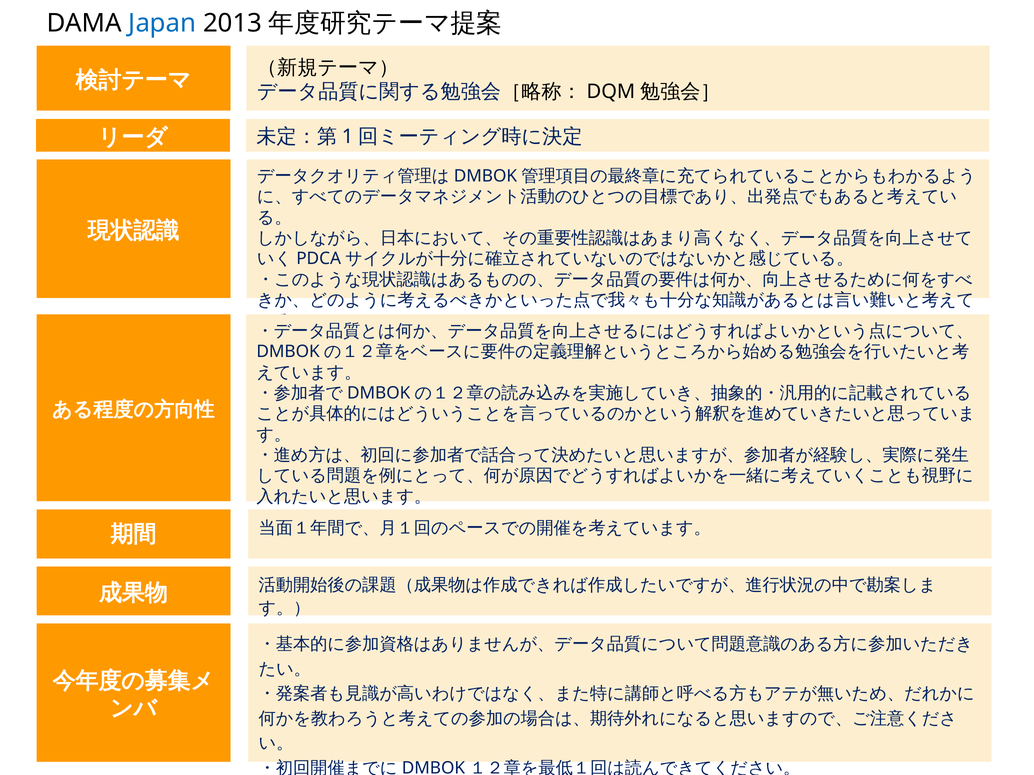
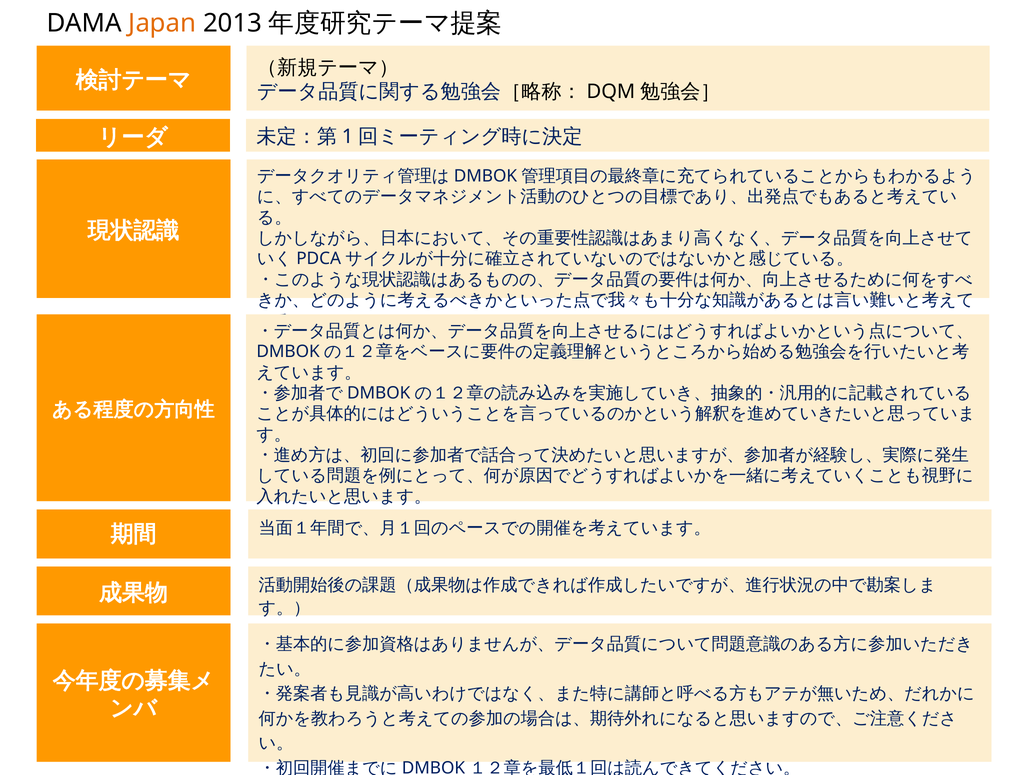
Japan colour: blue -> orange
